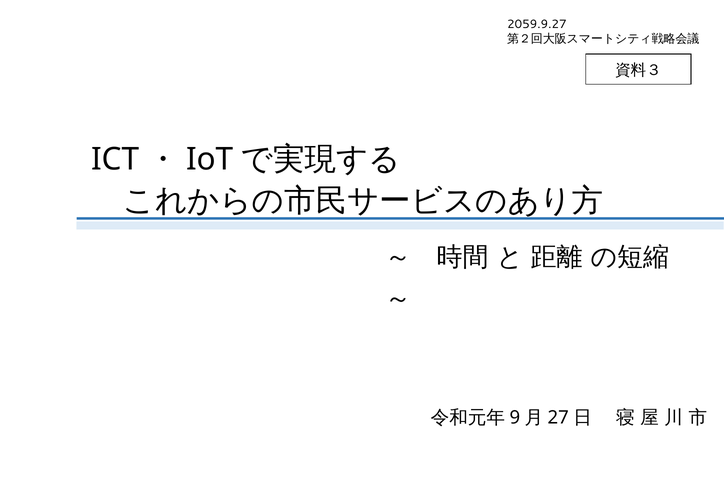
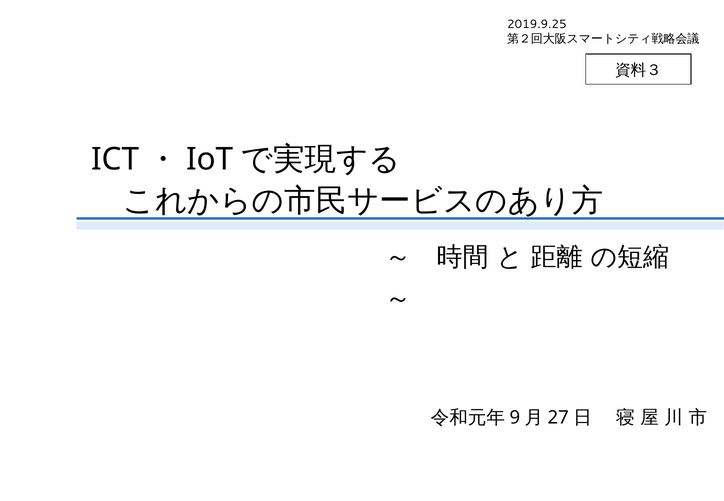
2059.9.27: 2059.9.27 -> 2019.9.25
